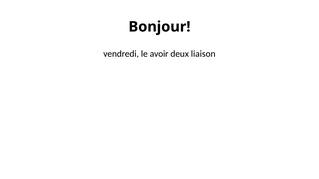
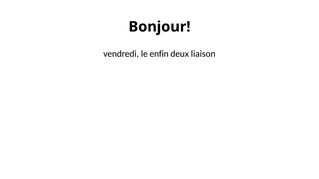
avoir: avoir -> enfin
